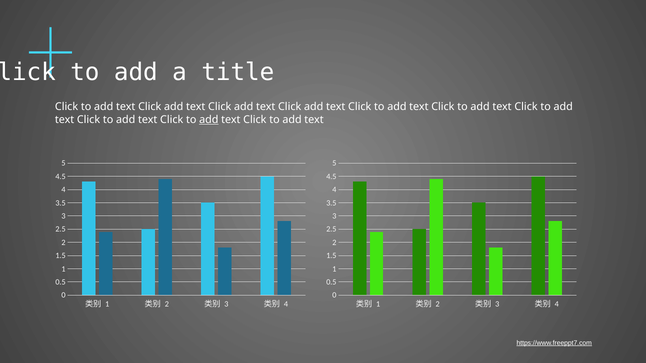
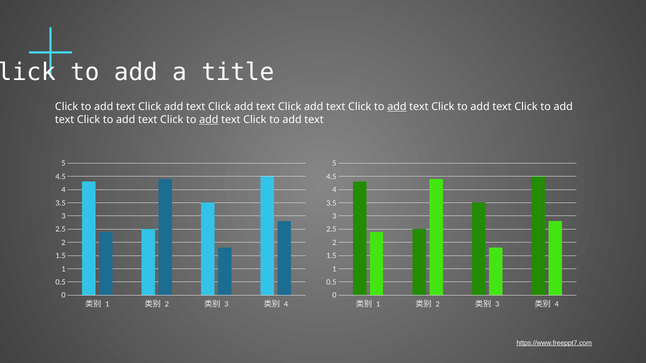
add at (397, 107) underline: none -> present
